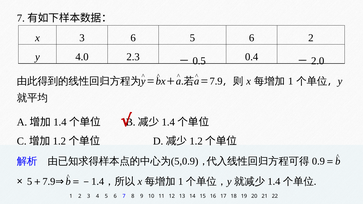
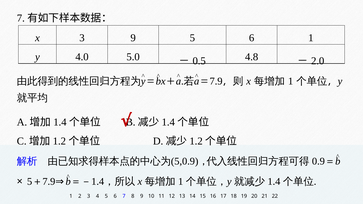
3 6: 6 -> 9
6 2: 2 -> 1
2.3: 2.3 -> 5.0
0.4: 0.4 -> 4.8
